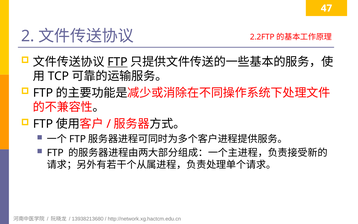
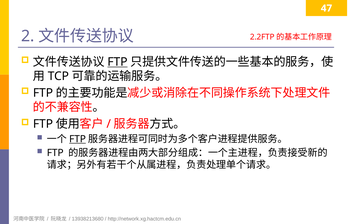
FTP at (78, 139) underline: none -> present
